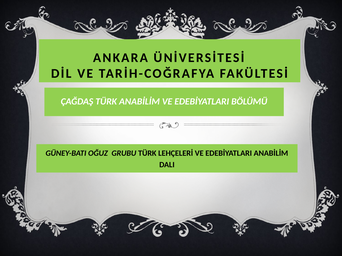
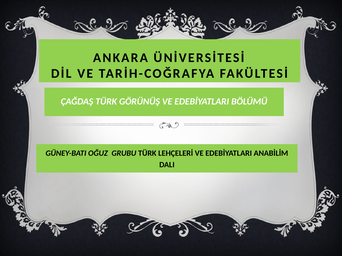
TÜRK ANABİLİM: ANABİLİM -> GÖRÜNÜŞ
